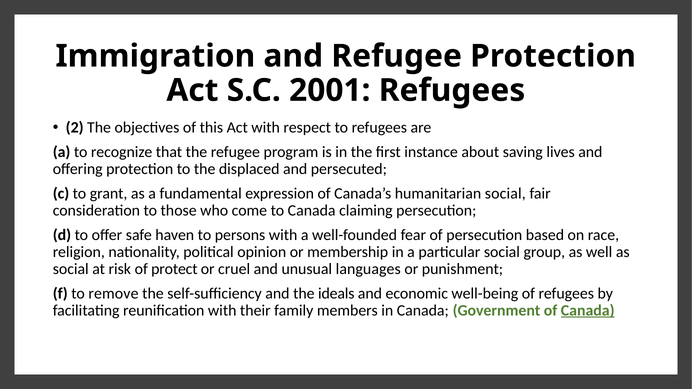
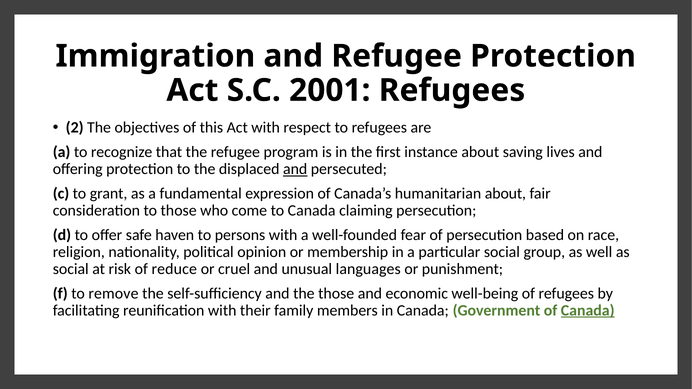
and at (295, 169) underline: none -> present
humanitarian social: social -> about
protect: protect -> reduce
the ideals: ideals -> those
